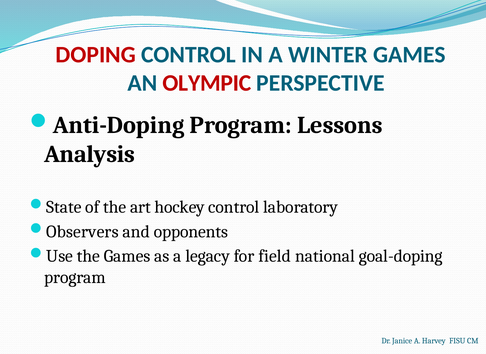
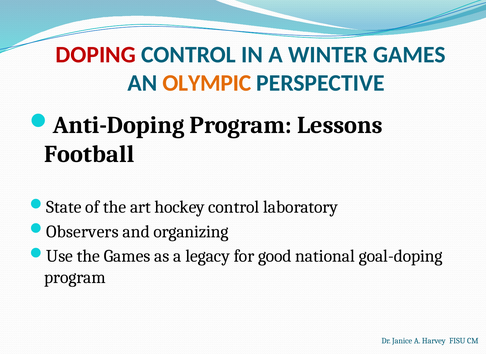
OLYMPIC colour: red -> orange
Analysis: Analysis -> Football
opponents: opponents -> organizing
field: field -> good
